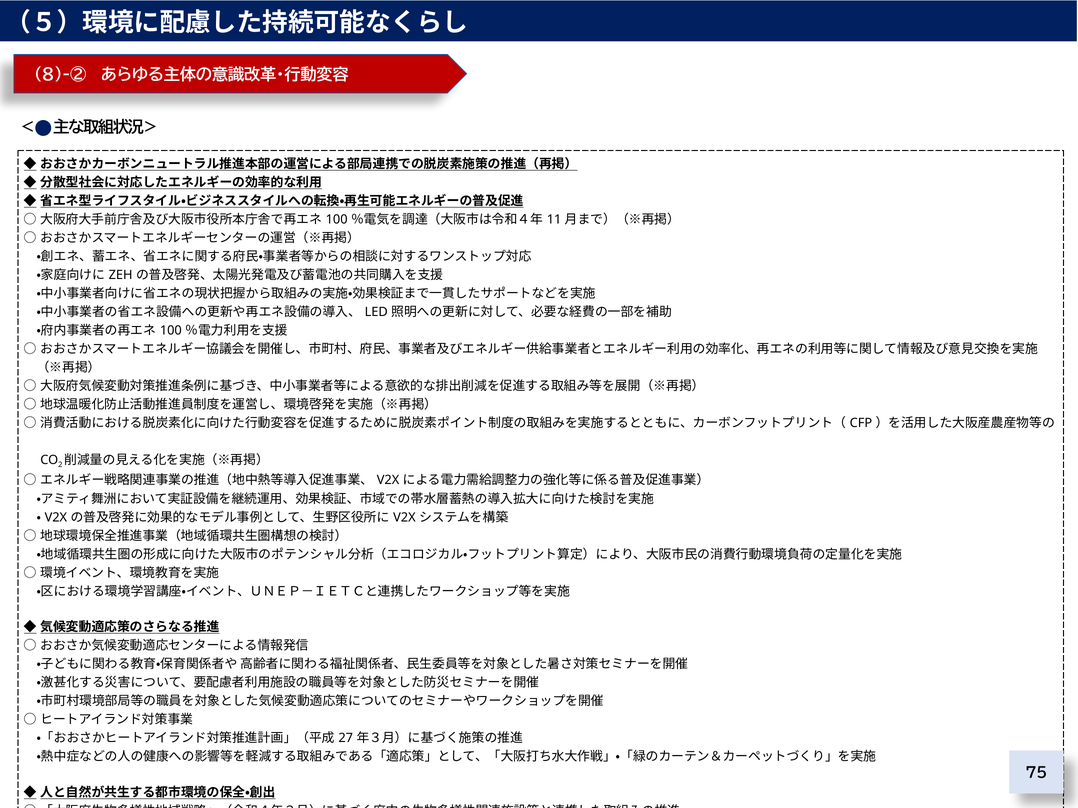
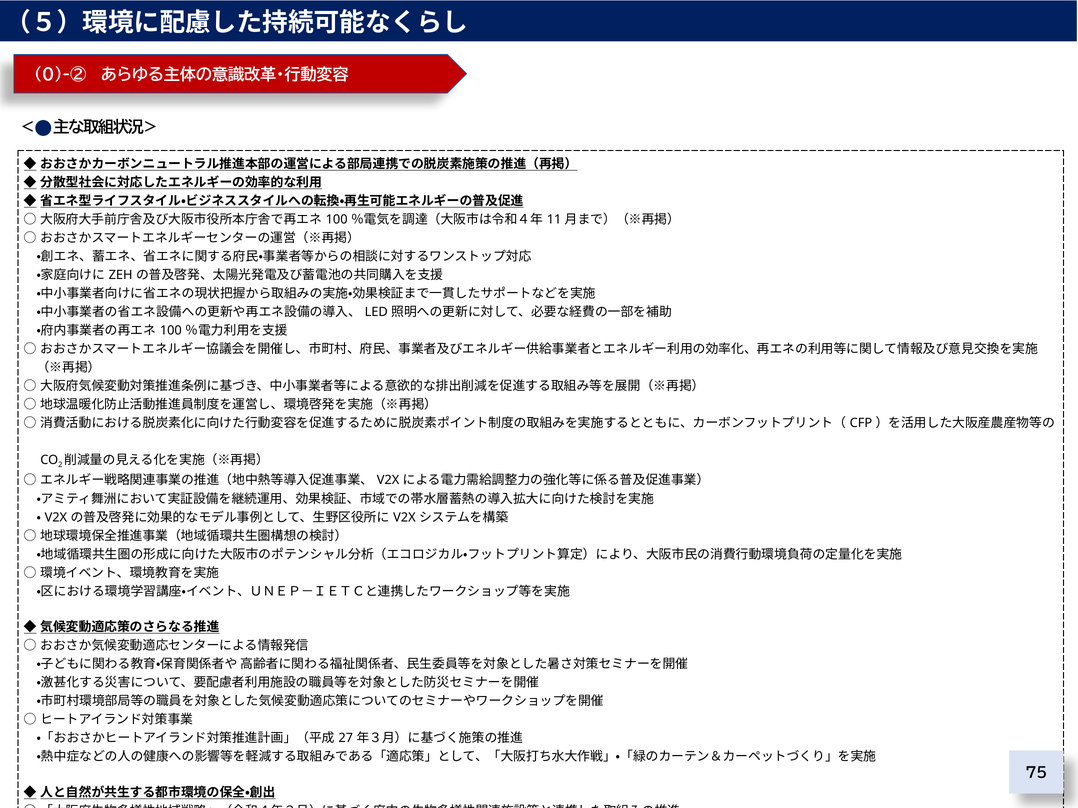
8)-②: 8)-② -> 0)-②
